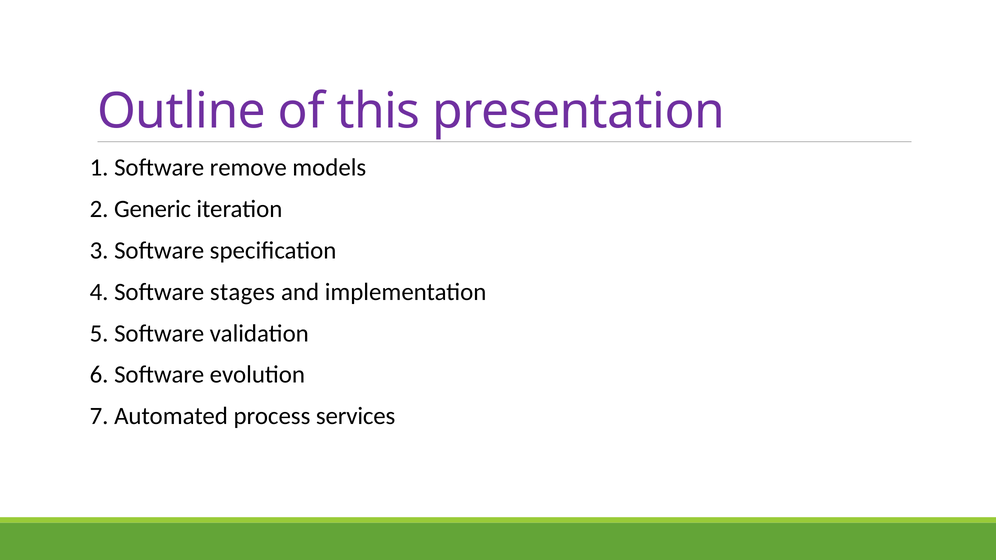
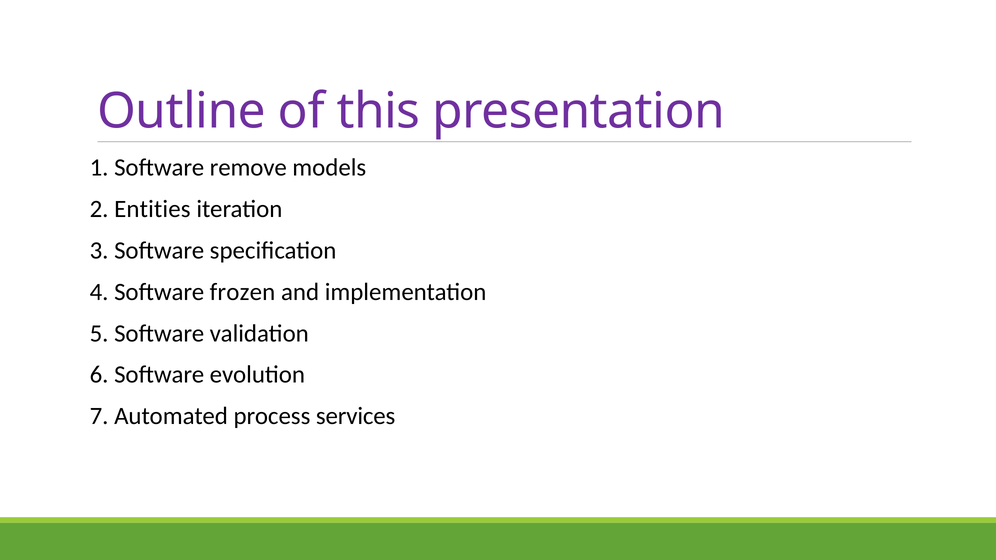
Generic: Generic -> Entities
stages: stages -> frozen
